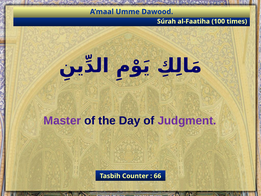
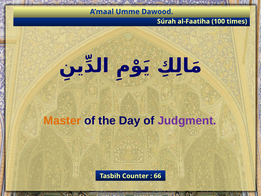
Master colour: purple -> orange
